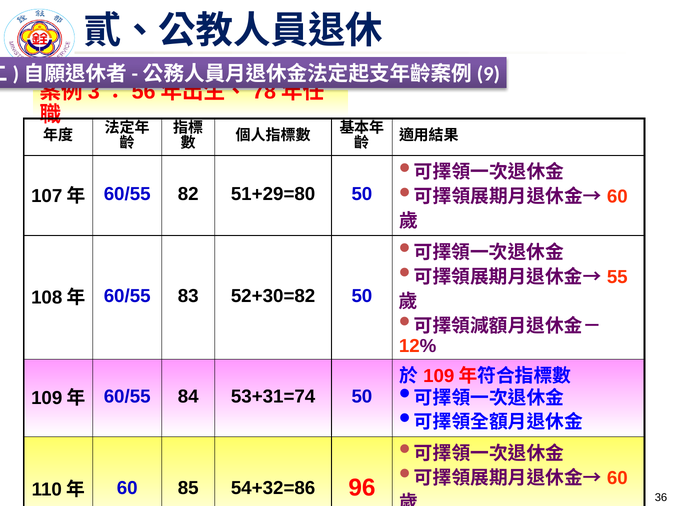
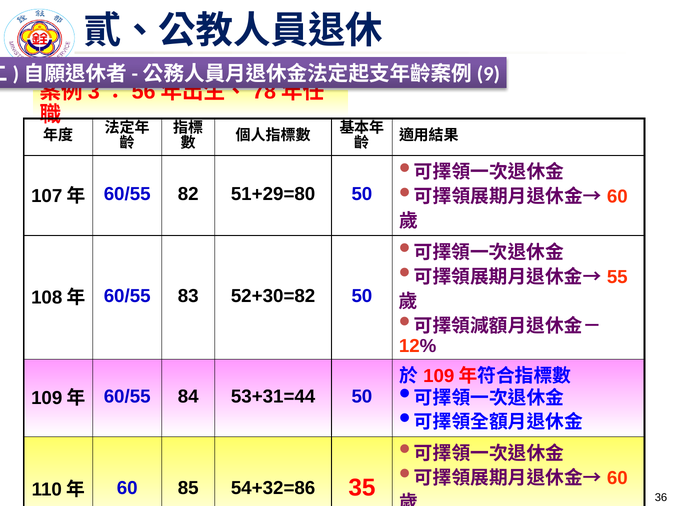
53+31=74: 53+31=74 -> 53+31=44
96: 96 -> 35
